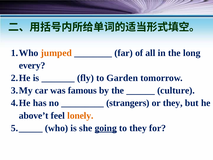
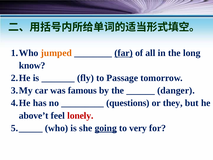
far underline: none -> present
every: every -> know
Garden: Garden -> Passage
culture: culture -> danger
strangers: strangers -> questions
lonely colour: orange -> red
to they: they -> very
